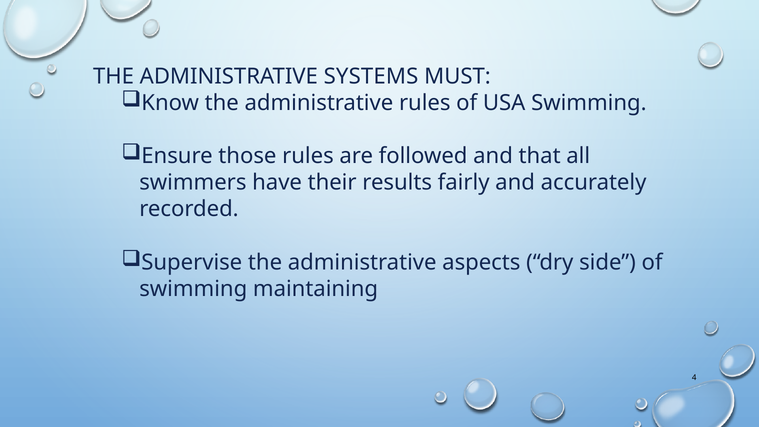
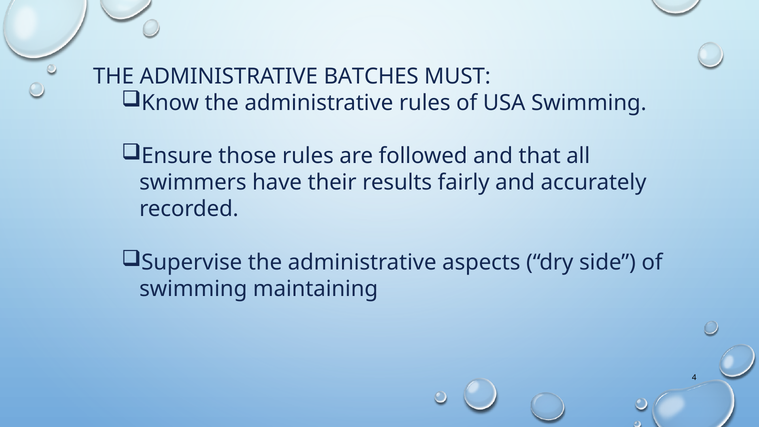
SYSTEMS: SYSTEMS -> BATCHES
